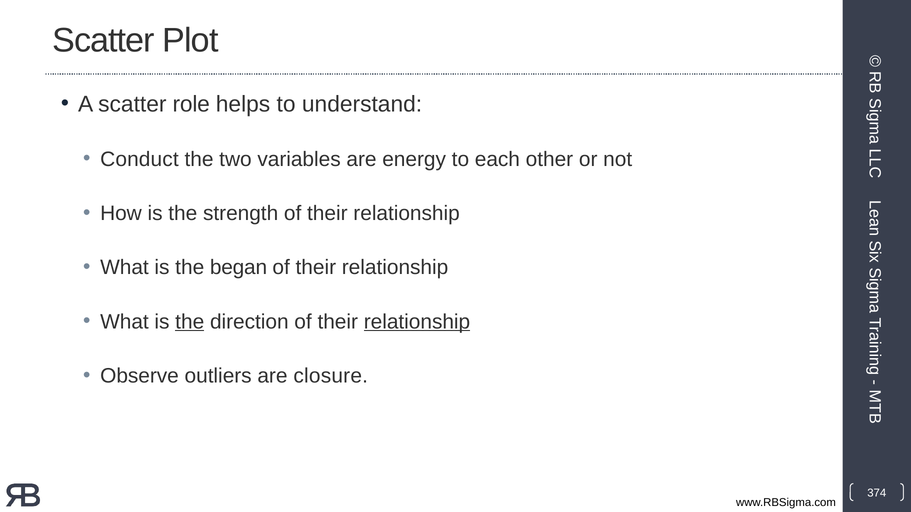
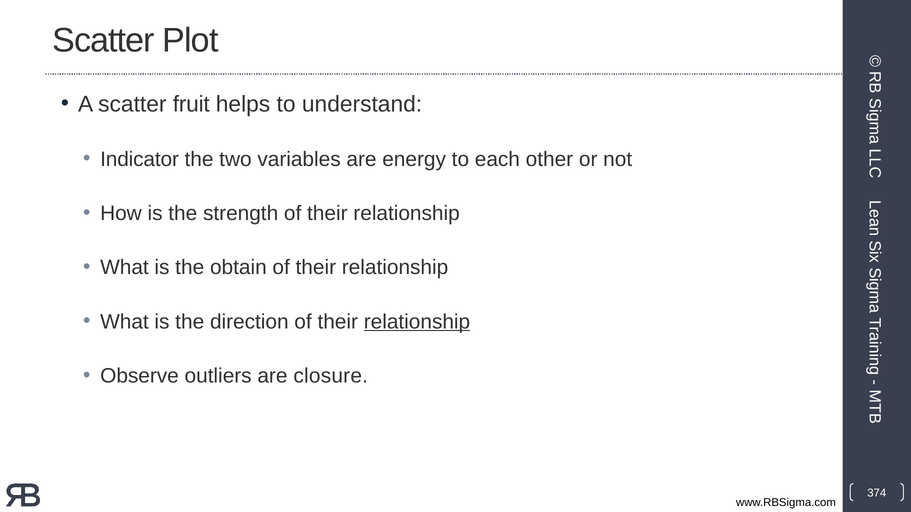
role: role -> fruit
Conduct: Conduct -> Indicator
began: began -> obtain
the at (190, 322) underline: present -> none
